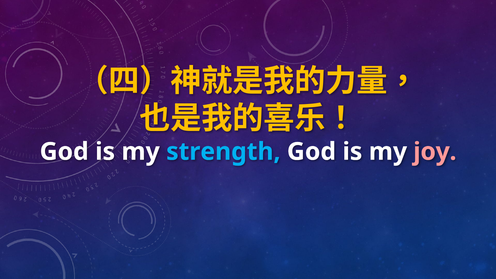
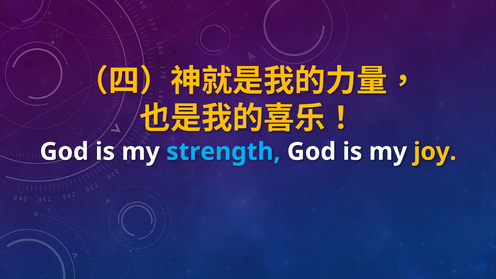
joy colour: pink -> yellow
